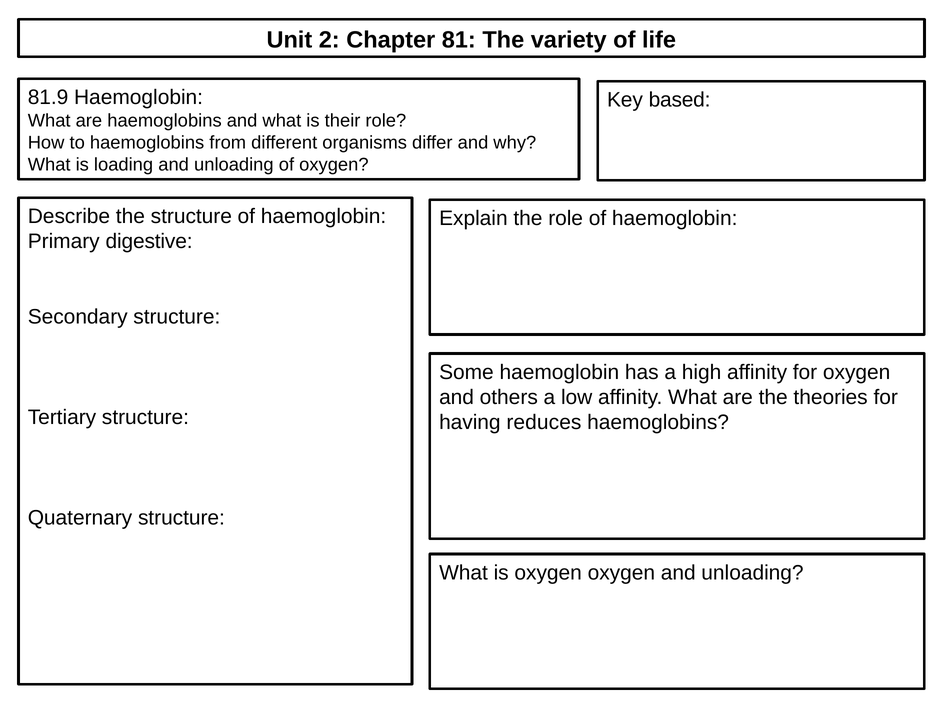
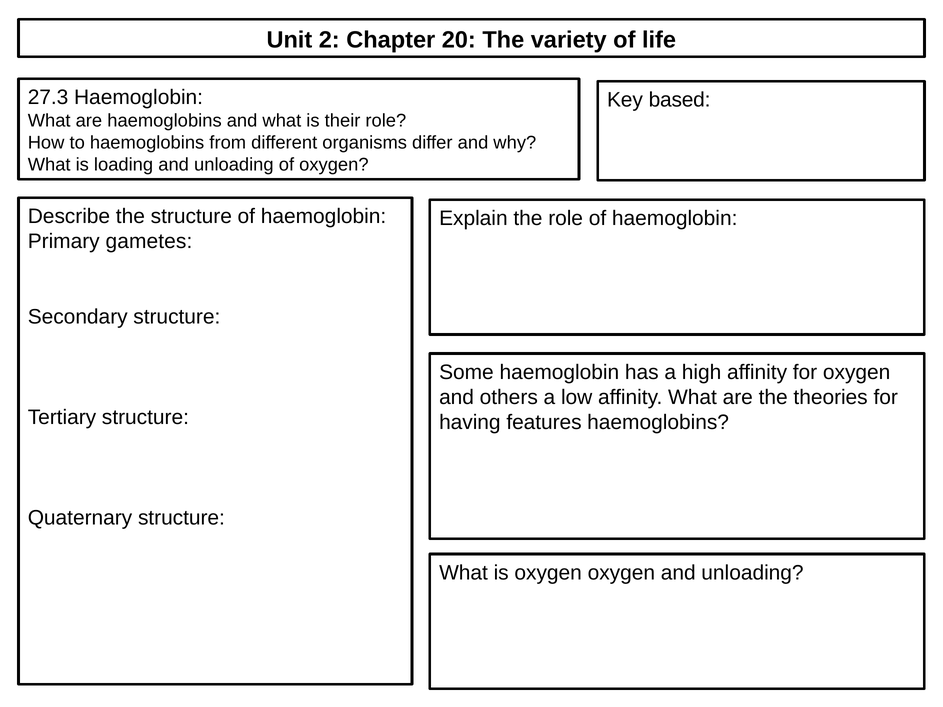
81: 81 -> 20
81.9: 81.9 -> 27.3
digestive: digestive -> gametes
reduces: reduces -> features
